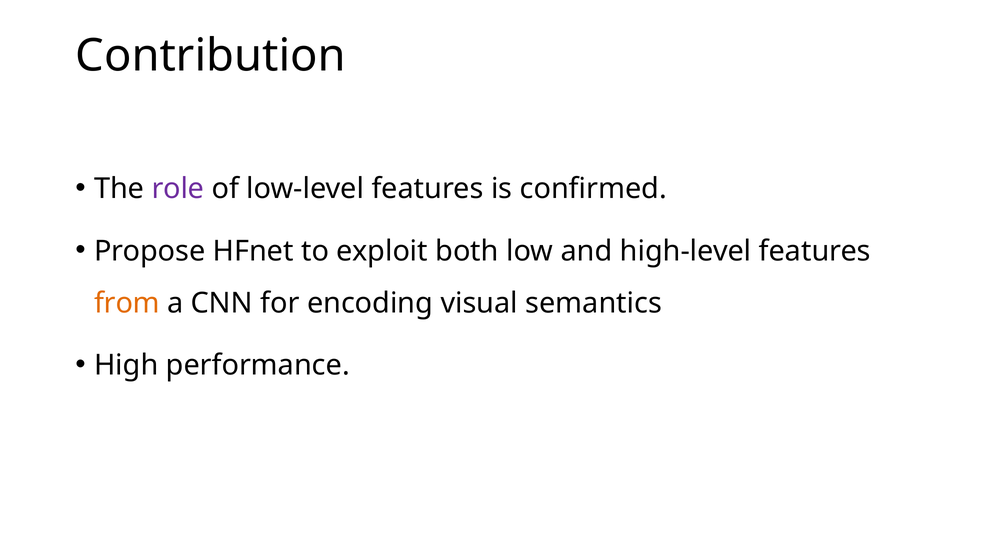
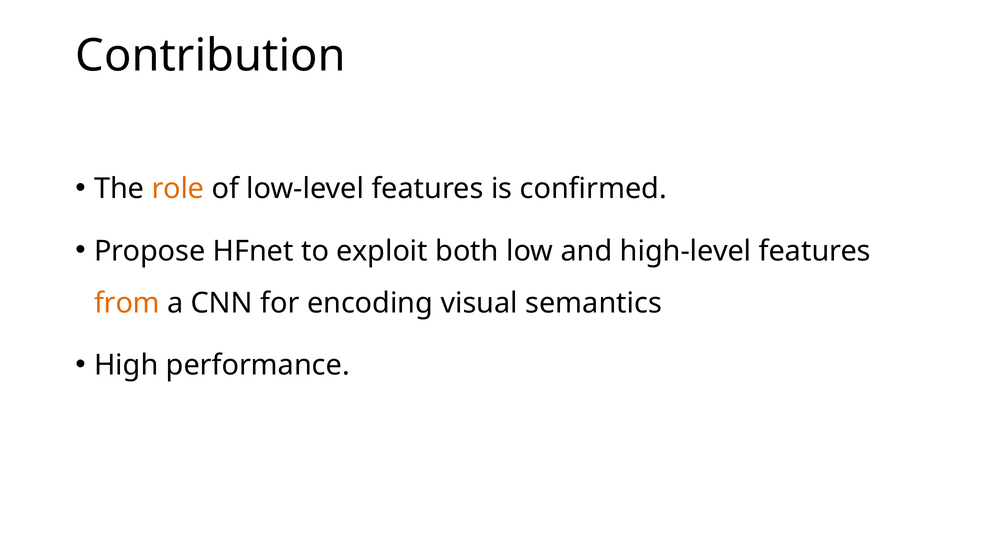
role colour: purple -> orange
